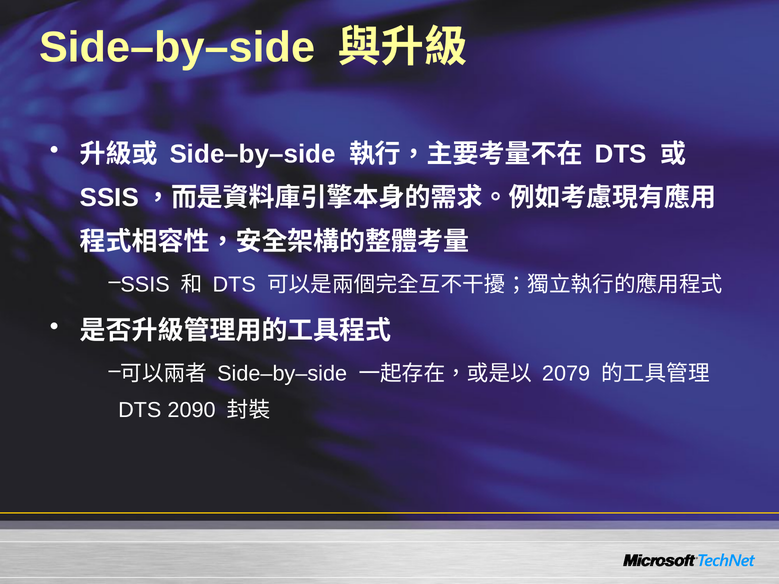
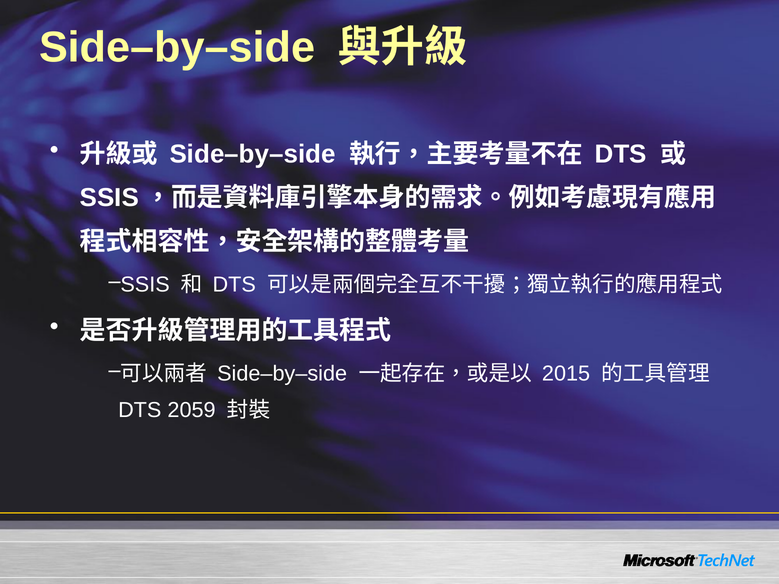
2079: 2079 -> 2015
2090: 2090 -> 2059
